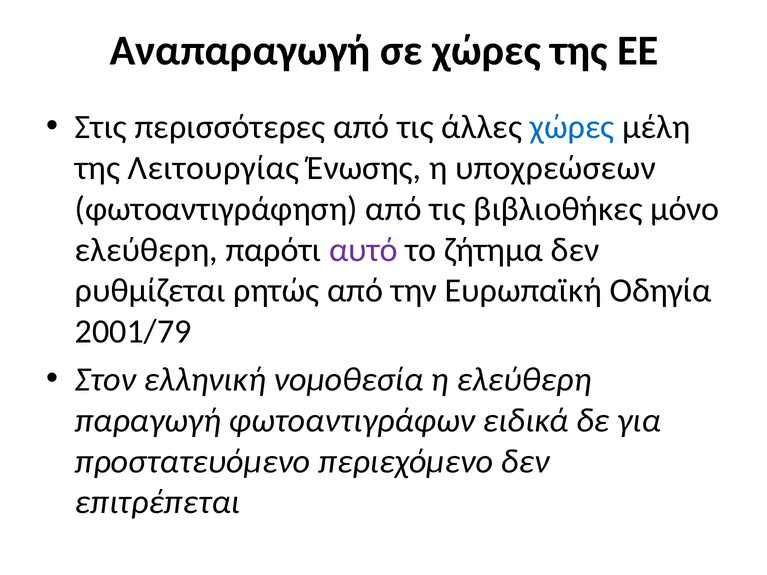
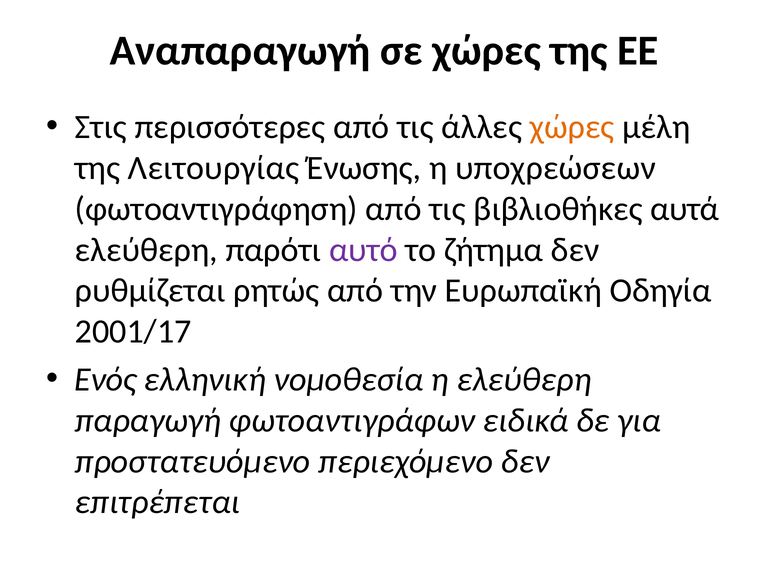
χώρες at (572, 127) colour: blue -> orange
μόνο: μόνο -> αυτά
2001/79: 2001/79 -> 2001/17
Στον: Στον -> Ενός
